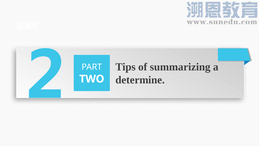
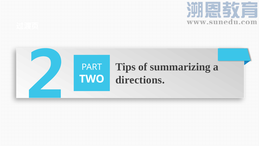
determine: determine -> directions
